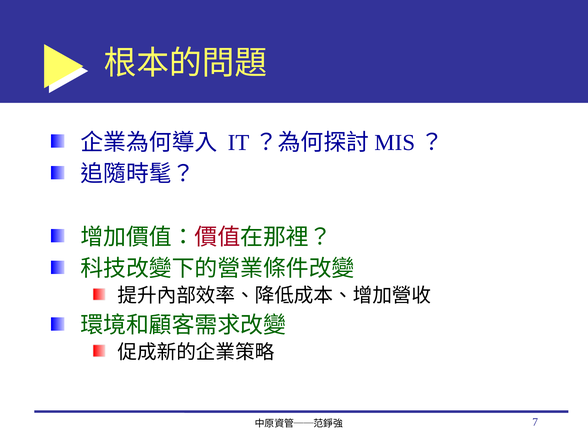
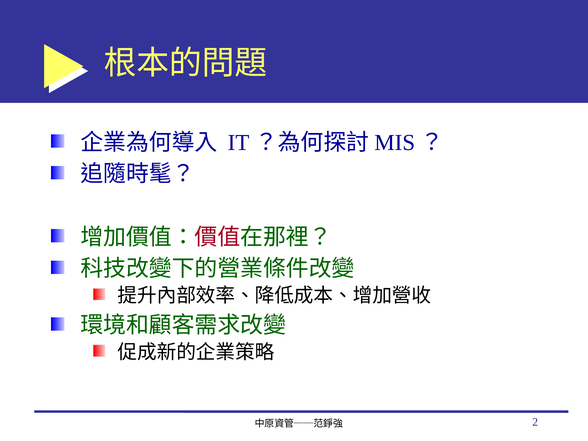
7: 7 -> 2
